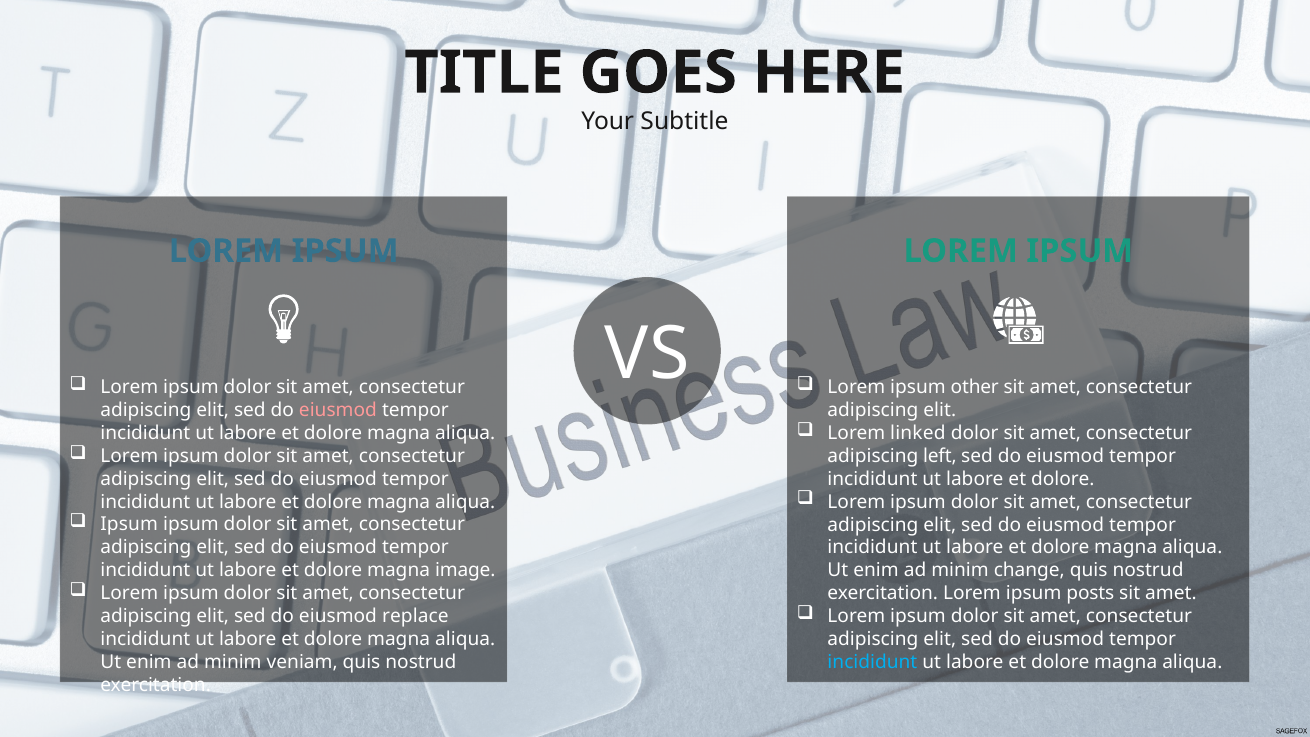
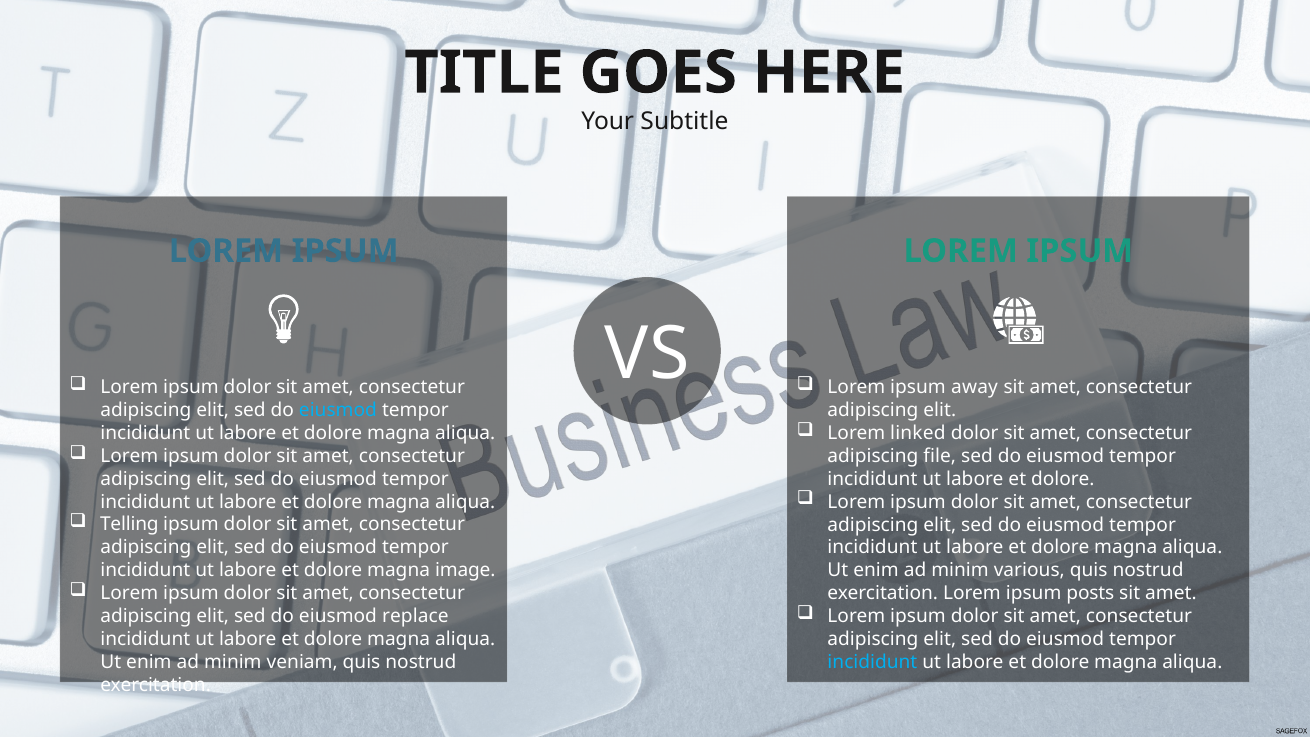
other: other -> away
eiusmod at (338, 410) colour: pink -> light blue
left: left -> file
Ipsum at (129, 525): Ipsum -> Telling
change: change -> various
